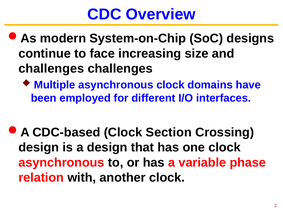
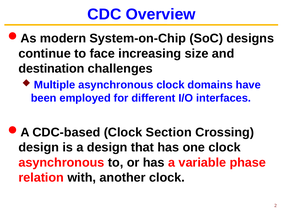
challenges at (51, 69): challenges -> destination
